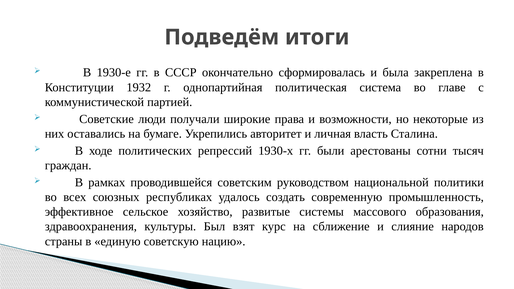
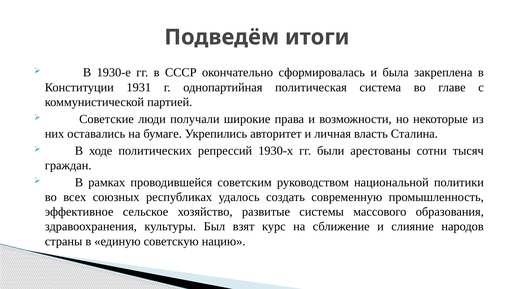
1932: 1932 -> 1931
